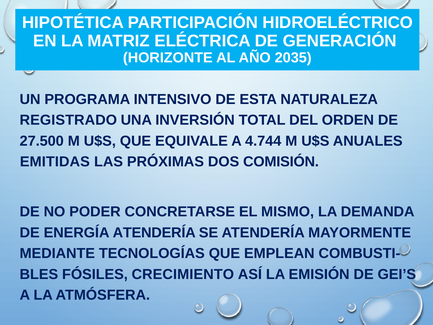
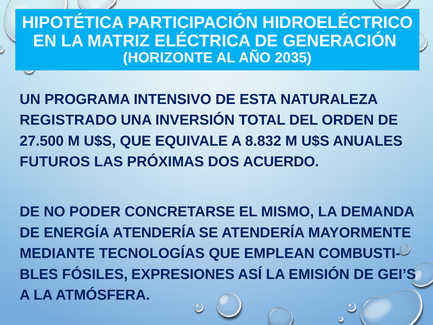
4.744: 4.744 -> 8.832
EMITIDAS: EMITIDAS -> FUTUROS
COMISIÓN: COMISIÓN -> ACUERDO
CRECIMIENTO: CRECIMIENTO -> EXPRESIONES
